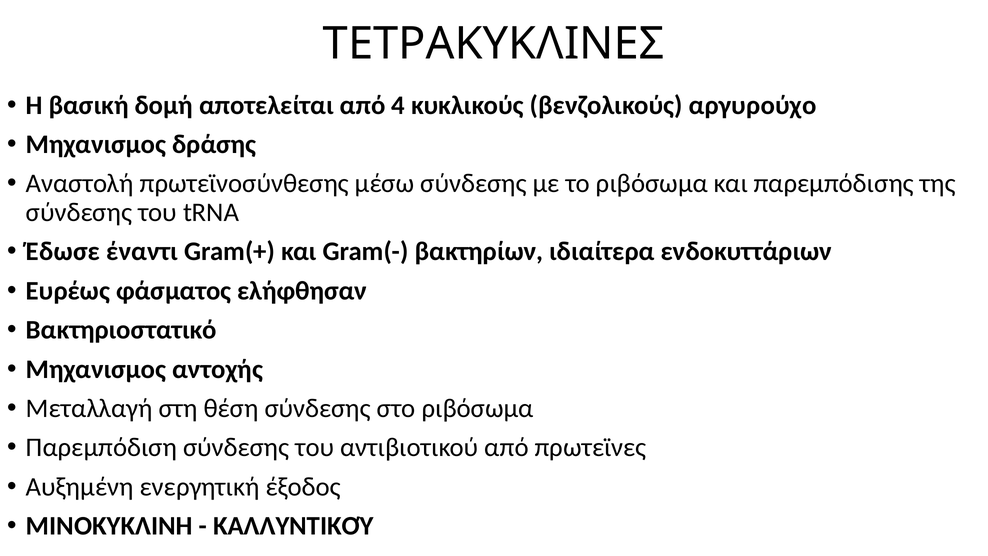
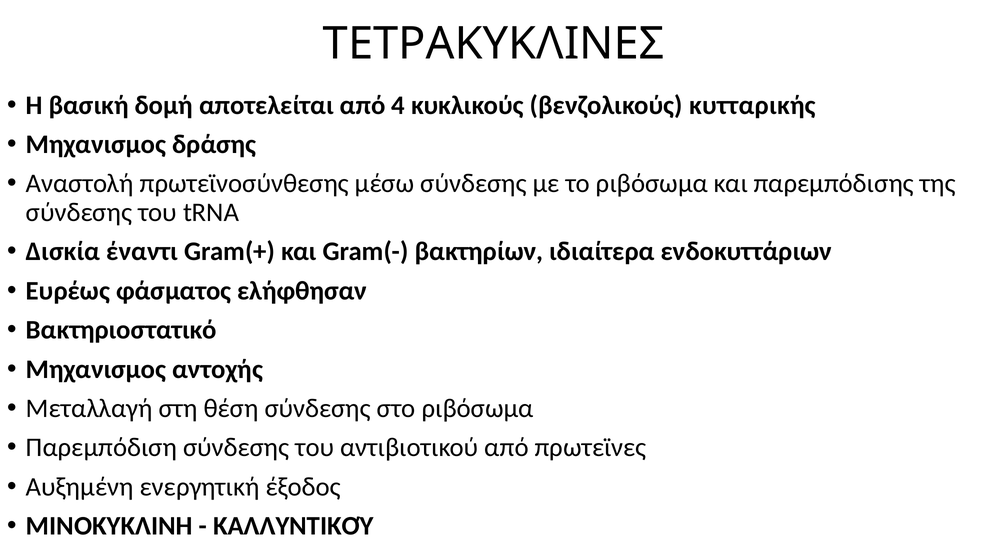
αργυρούχο: αργυρούχο -> κυτταρικής
Έδωσε: Έδωσε -> Δισκία
